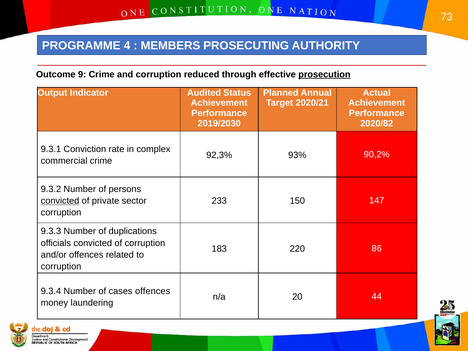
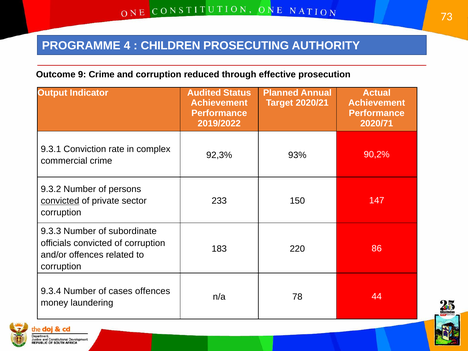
MEMBERS: MEMBERS -> CHILDREN
prosecution underline: present -> none
2019/2030: 2019/2030 -> 2019/2022
2020/82: 2020/82 -> 2020/71
duplications: duplications -> subordinate
20: 20 -> 78
